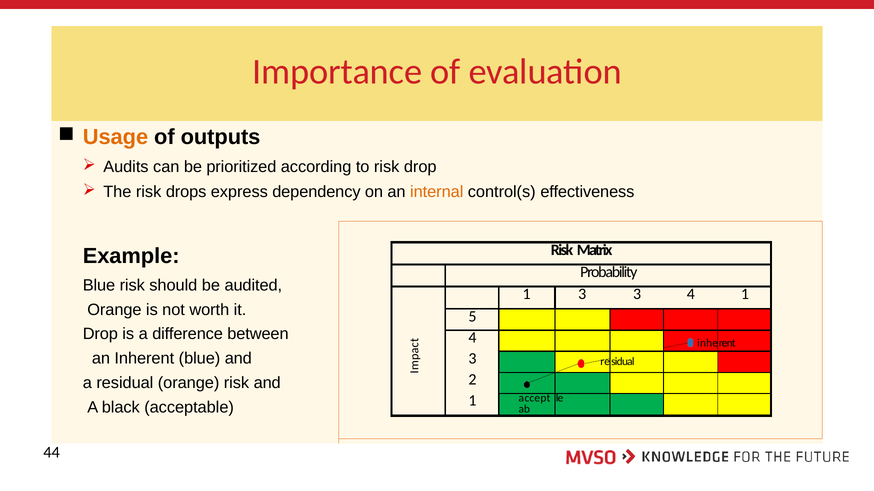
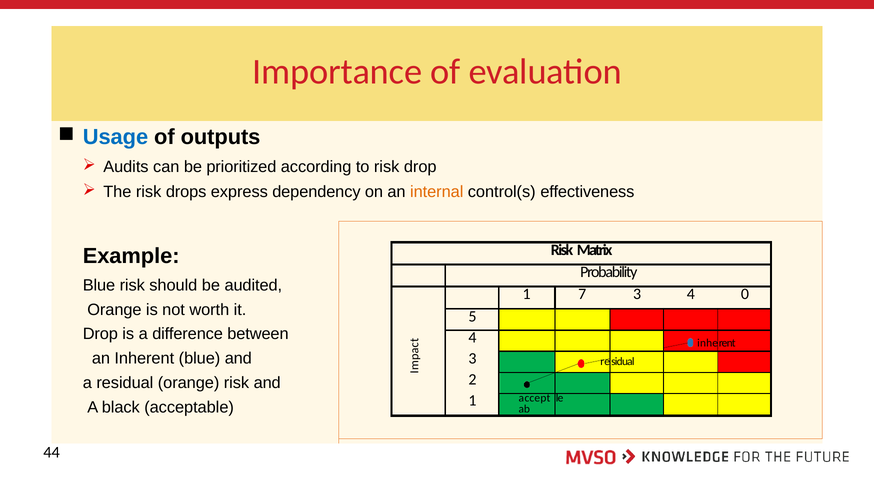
Usage colour: orange -> blue
1 3: 3 -> 7
4 1: 1 -> 0
